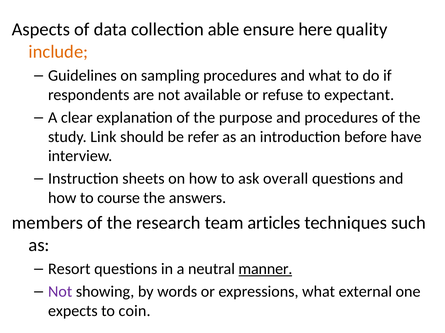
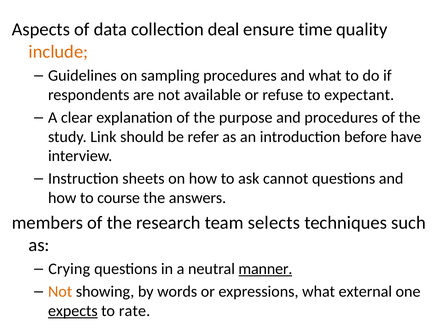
able: able -> deal
here: here -> time
overall: overall -> cannot
articles: articles -> selects
Resort: Resort -> Crying
Not at (60, 292) colour: purple -> orange
expects underline: none -> present
coin: coin -> rate
